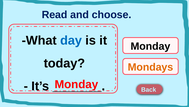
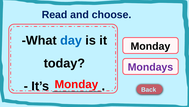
Mondays colour: orange -> purple
